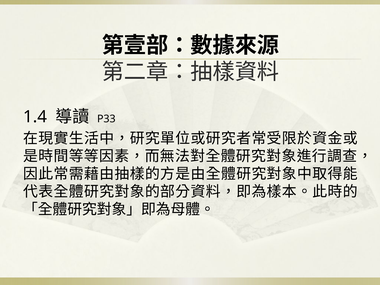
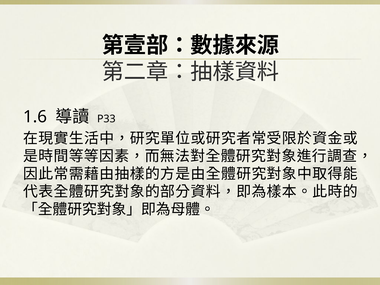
1.4: 1.4 -> 1.6
